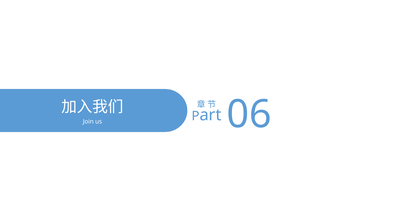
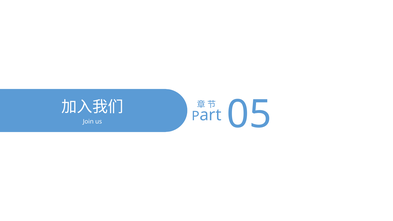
06: 06 -> 05
